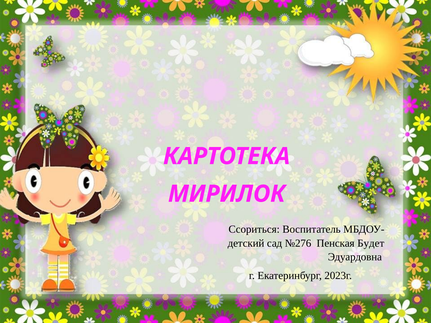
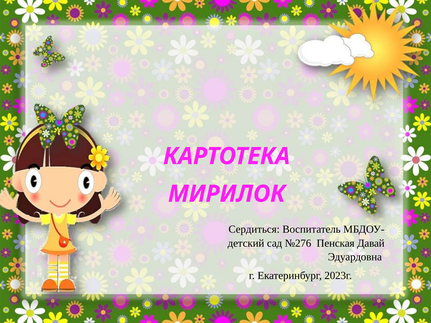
Ссориться: Ссориться -> Сердиться
Будет: Будет -> Давай
